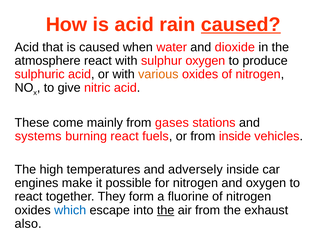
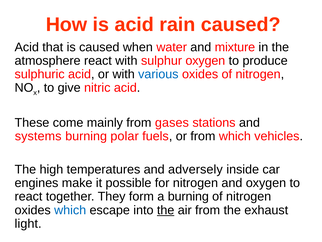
caused at (241, 24) underline: present -> none
dioxide: dioxide -> mixture
various colour: orange -> blue
burning react: react -> polar
from inside: inside -> which
a fluorine: fluorine -> burning
also: also -> light
